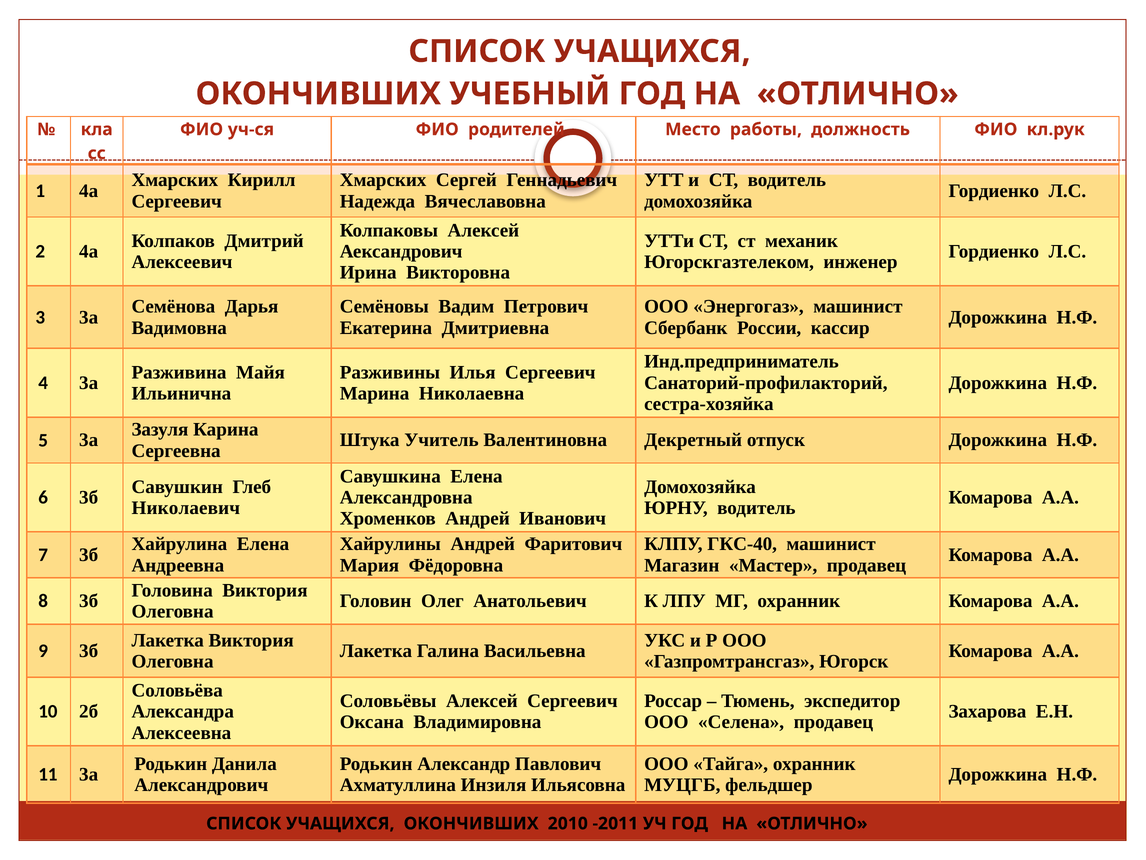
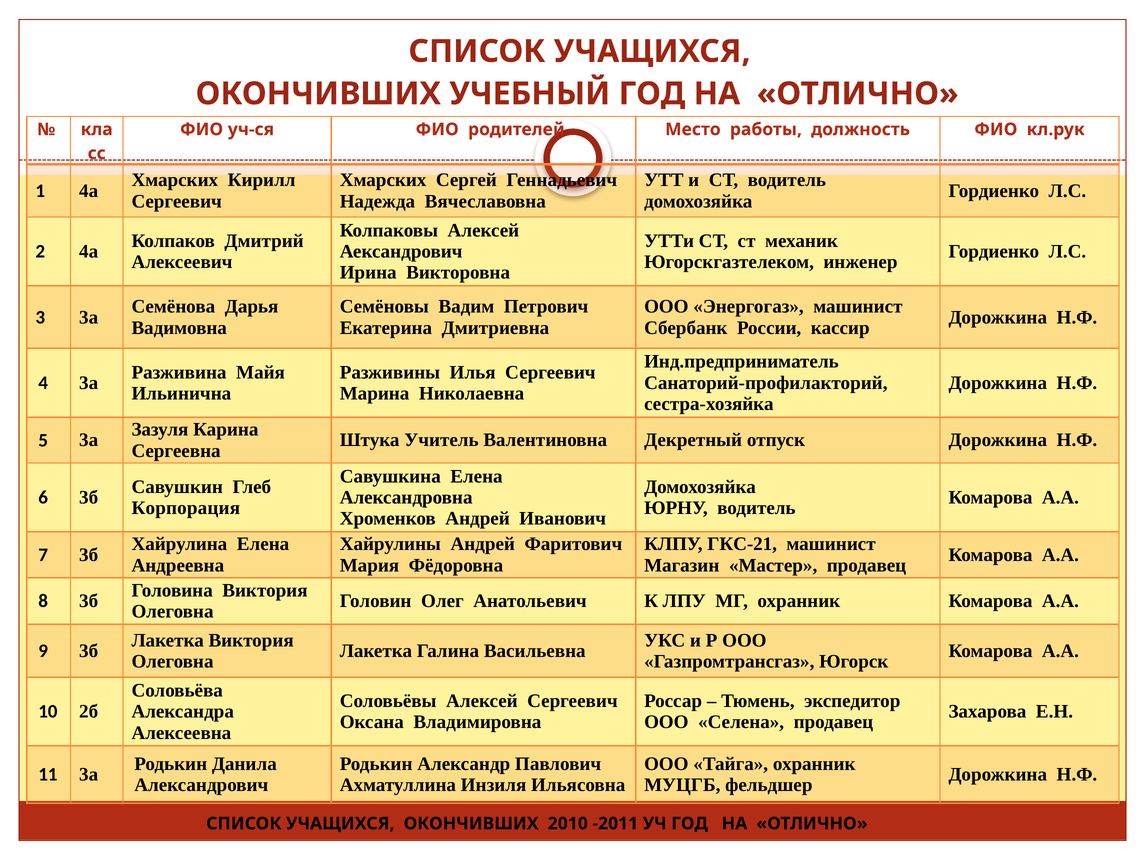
Николаевич: Николаевич -> Корпорация
ГКС-40: ГКС-40 -> ГКС-21
